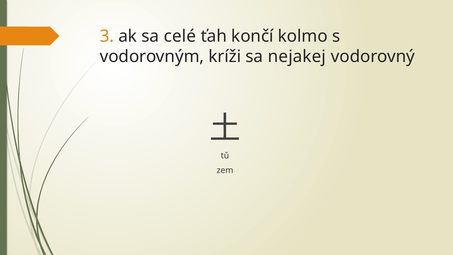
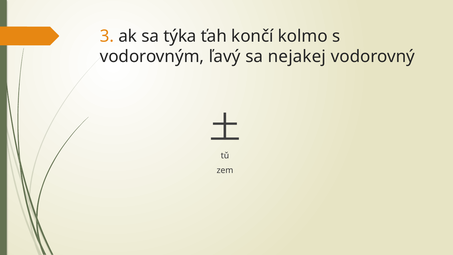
celé: celé -> týka
kríži: kríži -> ľavý
